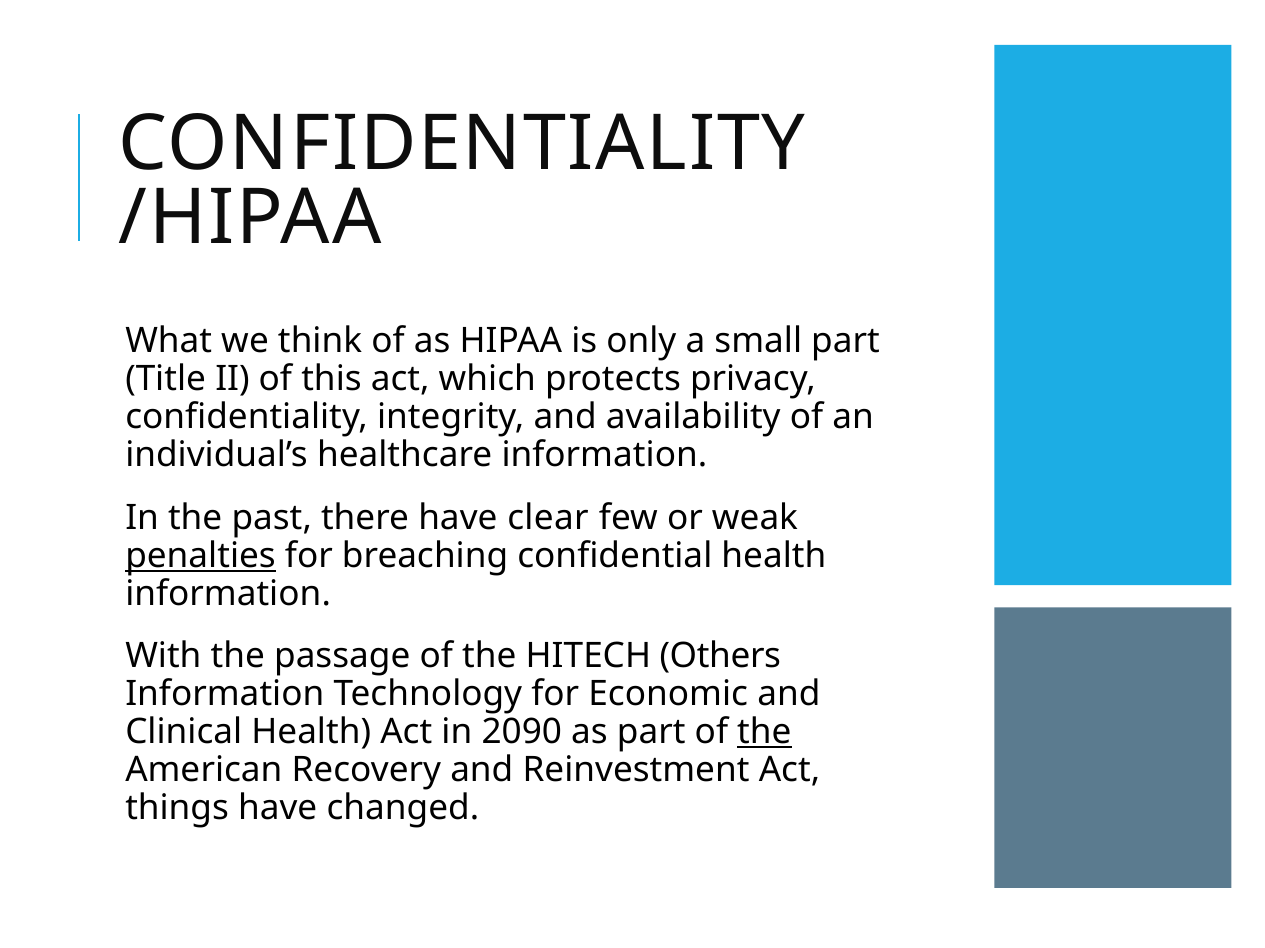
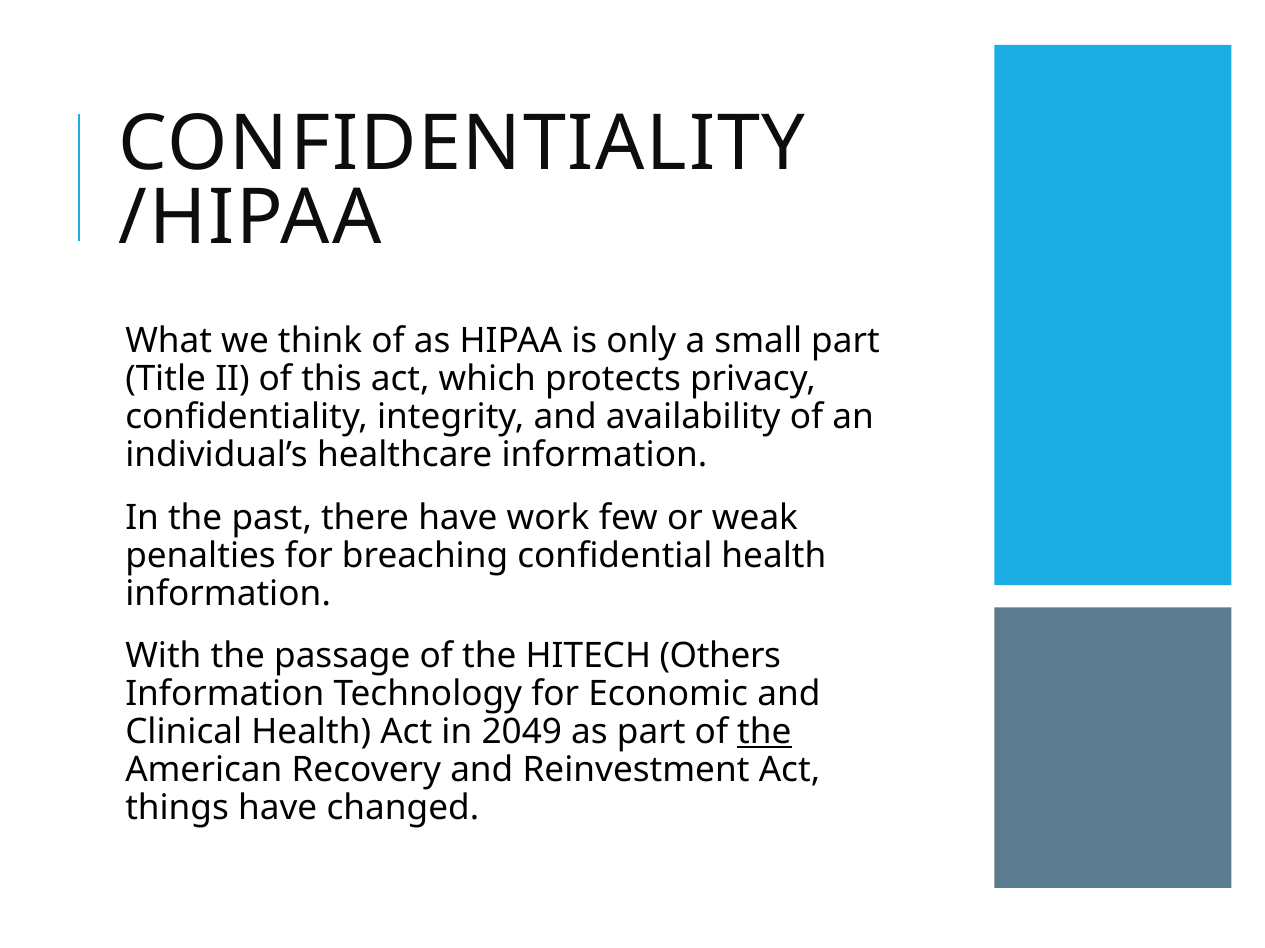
clear: clear -> work
penalties underline: present -> none
2090: 2090 -> 2049
